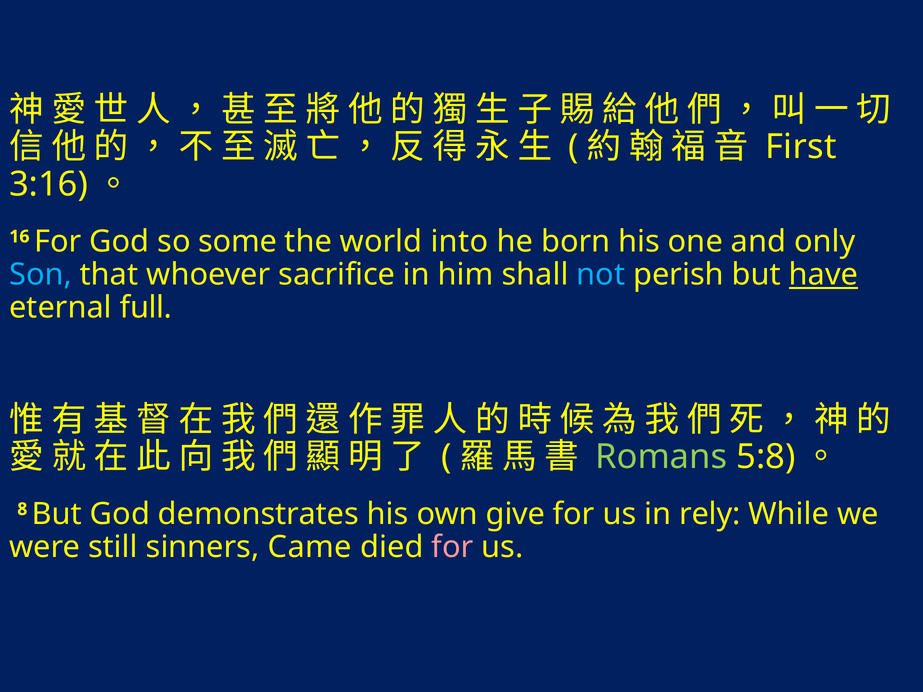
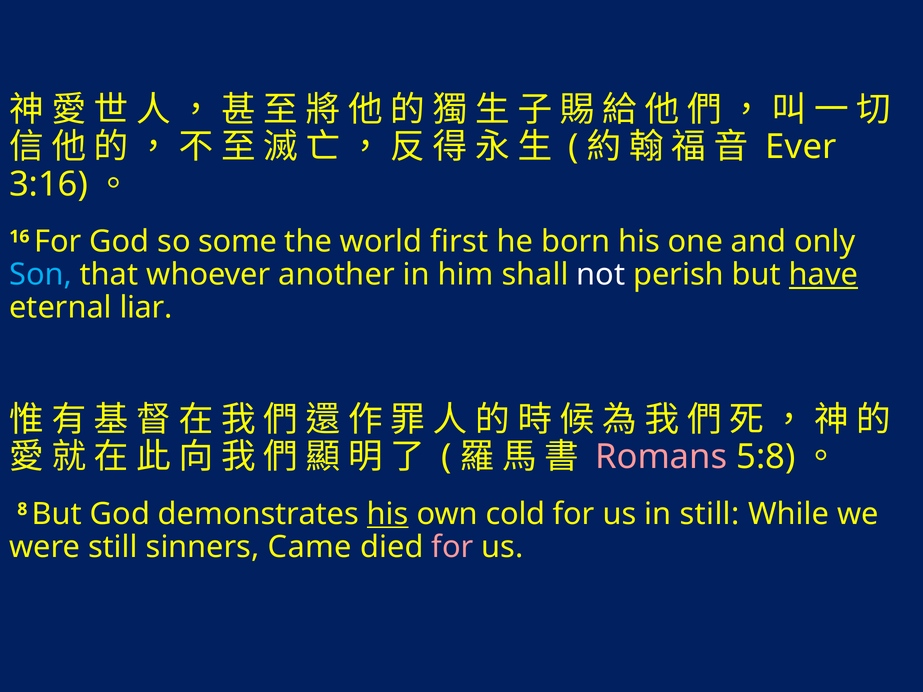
First: First -> Ever
into: into -> first
sacrifice: sacrifice -> another
not colour: light blue -> white
full: full -> liar
Romans colour: light green -> pink
his at (388, 514) underline: none -> present
give: give -> cold
in rely: rely -> still
